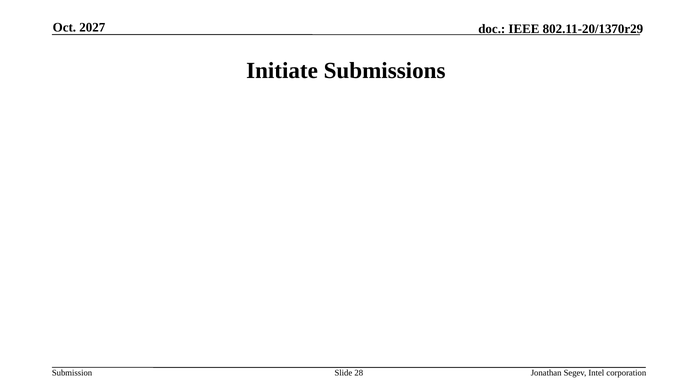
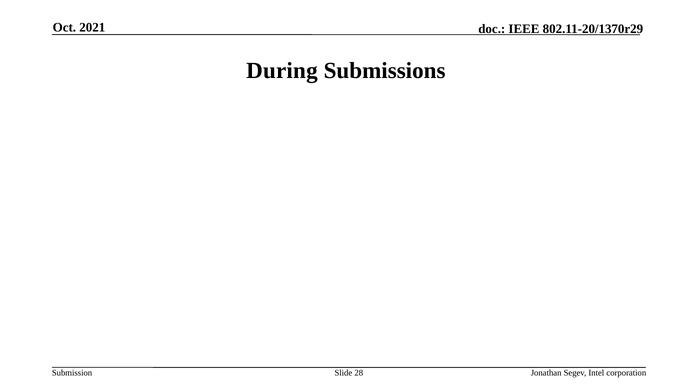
2027: 2027 -> 2021
Initiate: Initiate -> During
